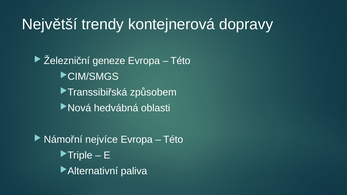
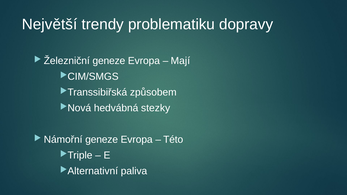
kontejnerová: kontejnerová -> problematiku
Této at (180, 61): Této -> Mají
oblasti: oblasti -> stezky
Námořní nejvíce: nejvíce -> geneze
